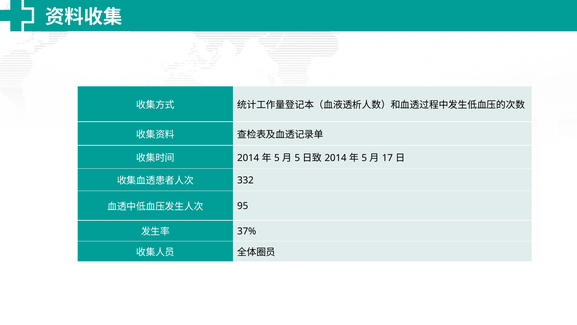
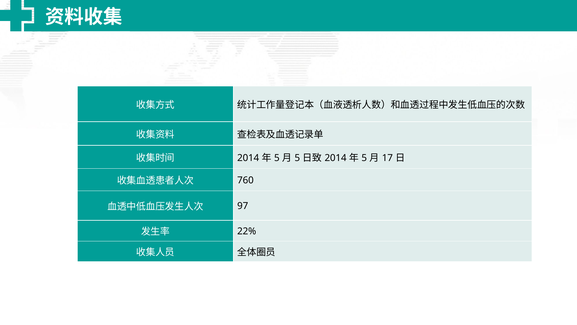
332: 332 -> 760
95: 95 -> 97
37%: 37% -> 22%
